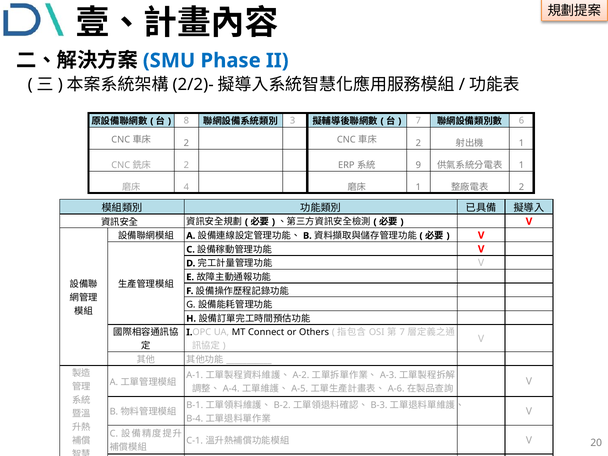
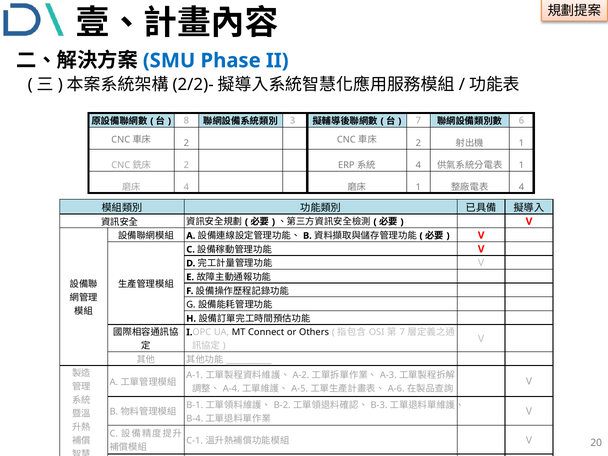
9 at (418, 165): 9 -> 4
2 at (522, 187): 2 -> 4
